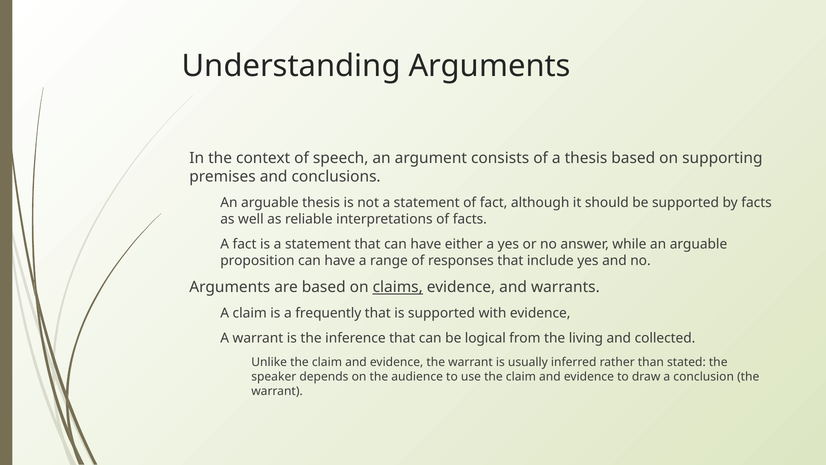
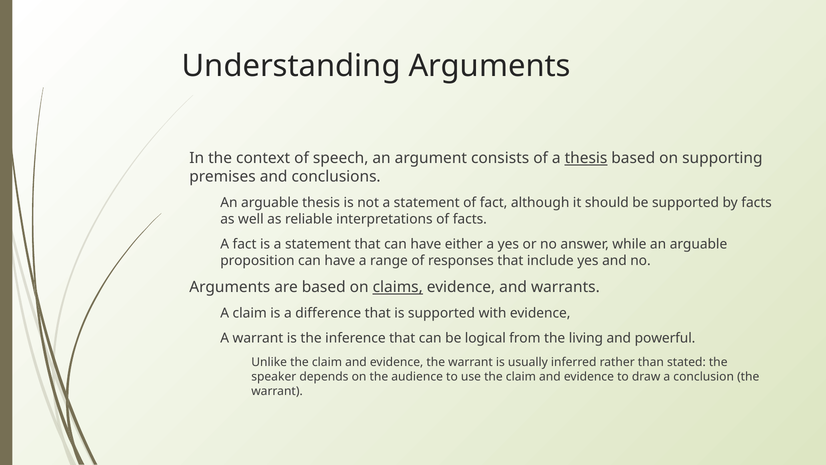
thesis at (586, 158) underline: none -> present
frequently: frequently -> difference
collected: collected -> powerful
